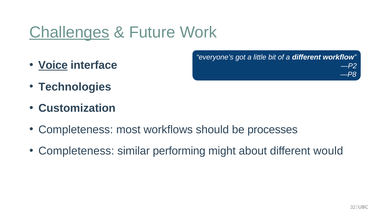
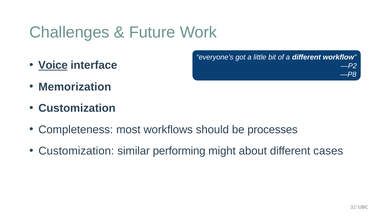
Challenges underline: present -> none
Technologies: Technologies -> Memorization
Completeness at (76, 151): Completeness -> Customization
would: would -> cases
